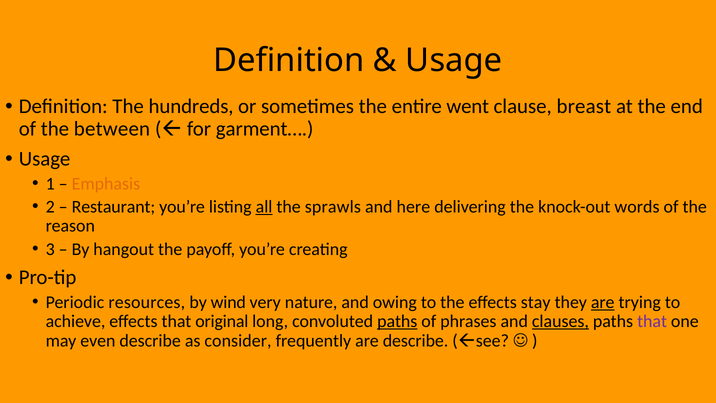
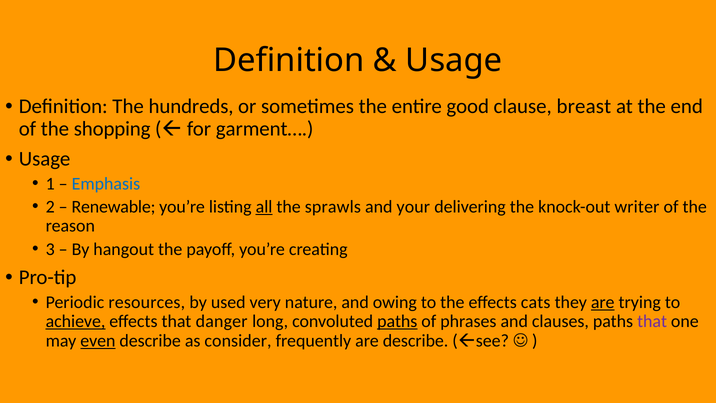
went: went -> good
between: between -> shopping
Emphasis colour: orange -> blue
Restaurant: Restaurant -> Renewable
here: here -> your
words: words -> writer
wind: wind -> used
stay: stay -> cats
achieve underline: none -> present
original: original -> danger
clauses underline: present -> none
even underline: none -> present
